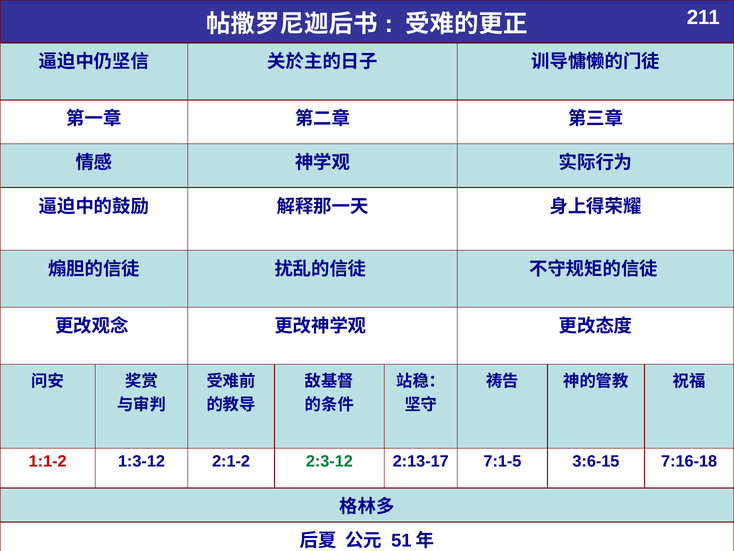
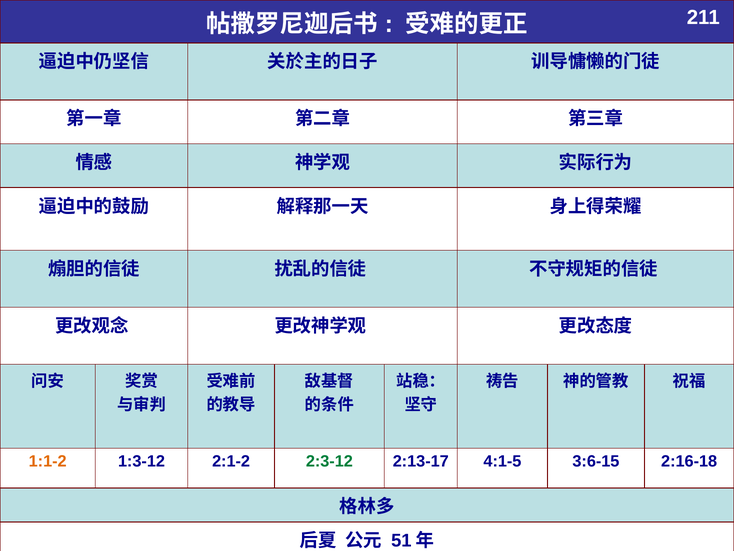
1:1-2 colour: red -> orange
7:1-5: 7:1-5 -> 4:1-5
7:16-18: 7:16-18 -> 2:16-18
